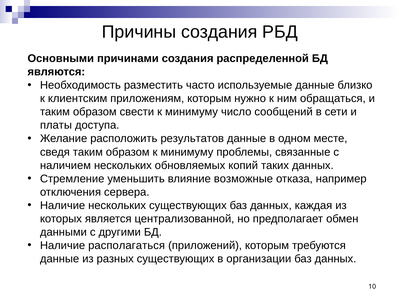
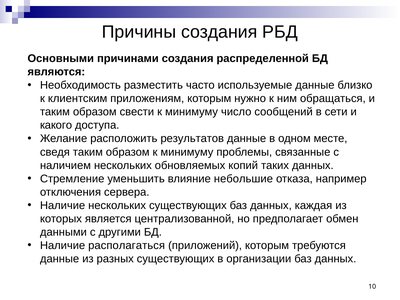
платы: платы -> какого
возможные: возможные -> небольшие
